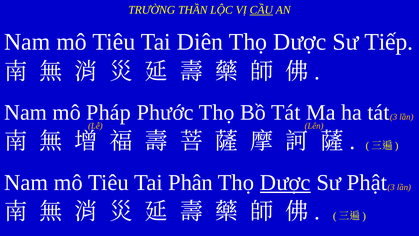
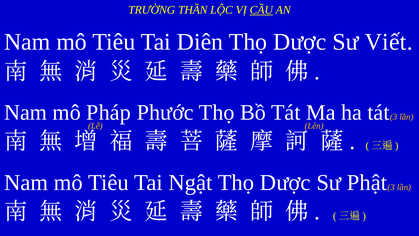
Tiếp: Tiếp -> Viết
Phân: Phân -> Ngật
Dược at (285, 182) underline: present -> none
